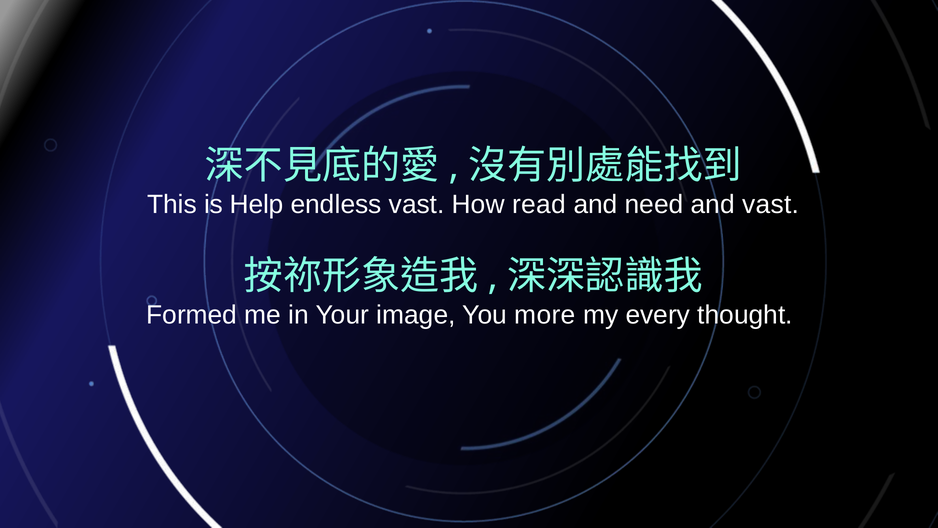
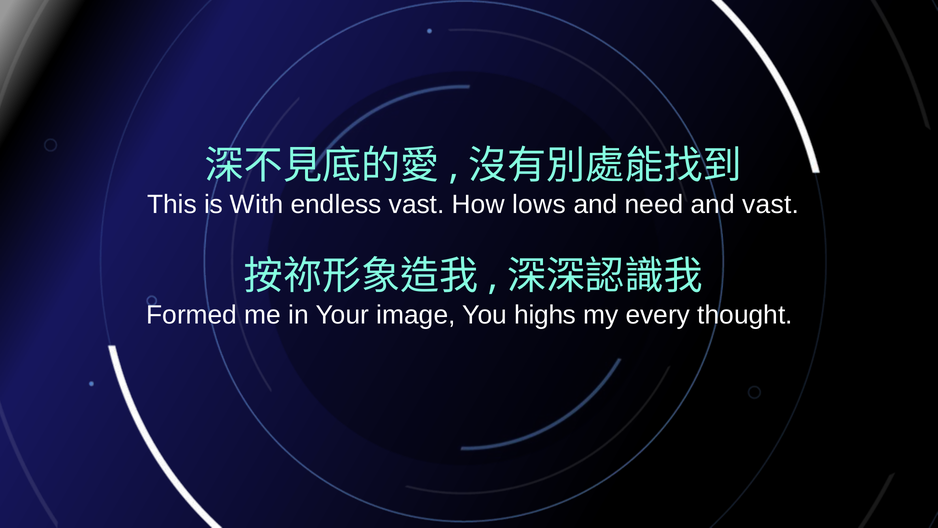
Help: Help -> With
read: read -> lows
more: more -> highs
